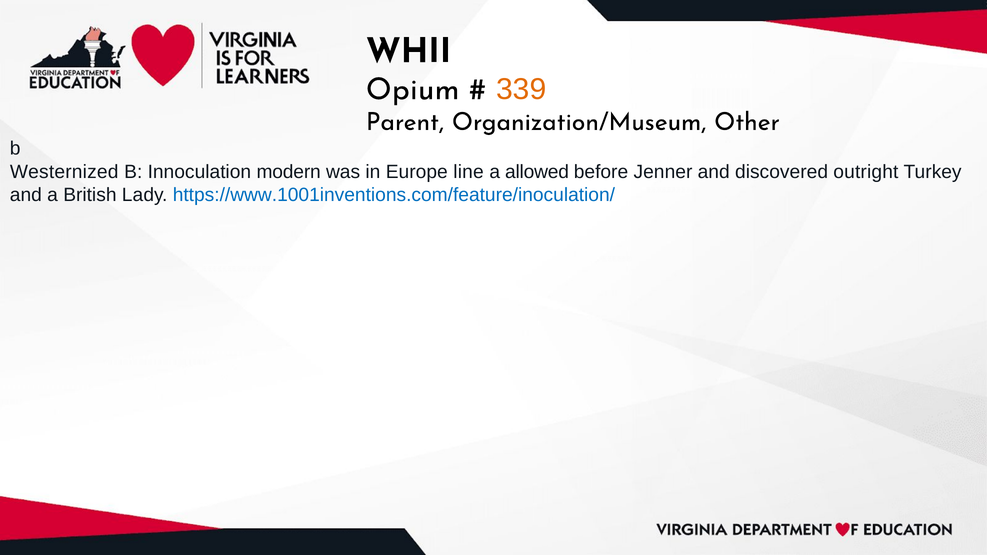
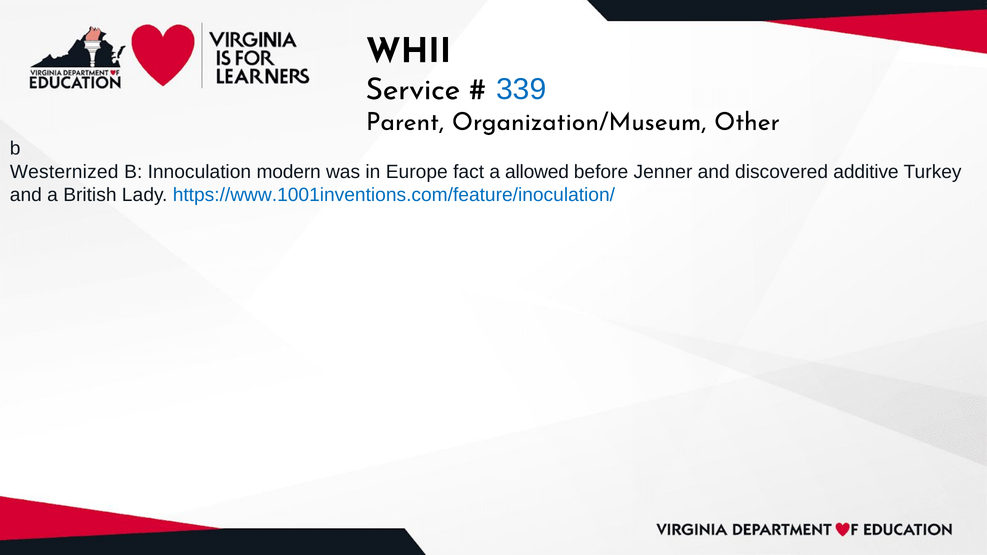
Opium: Opium -> Service
339 colour: orange -> blue
line: line -> fact
outright: outright -> additive
